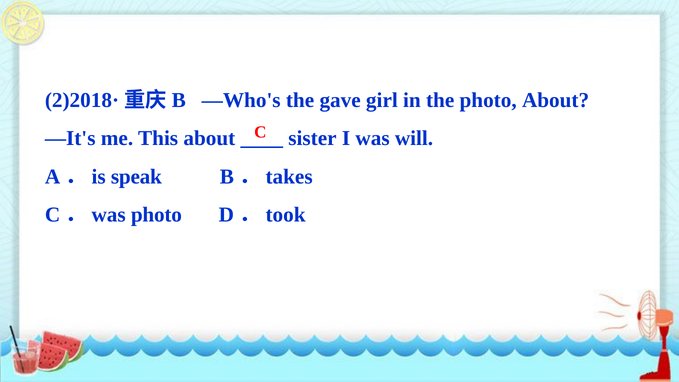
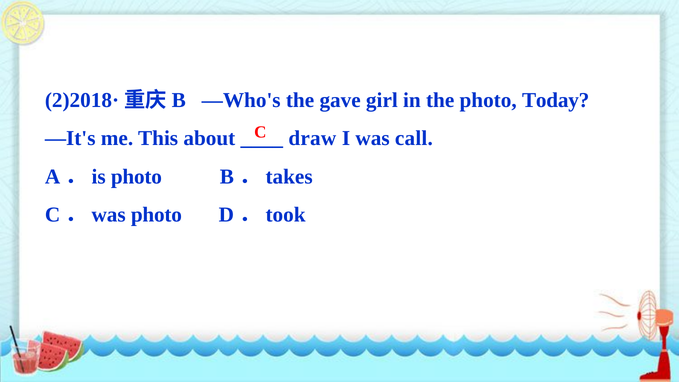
photo About: About -> Today
sister: sister -> draw
will: will -> call
speak at (136, 177): speak -> photo
